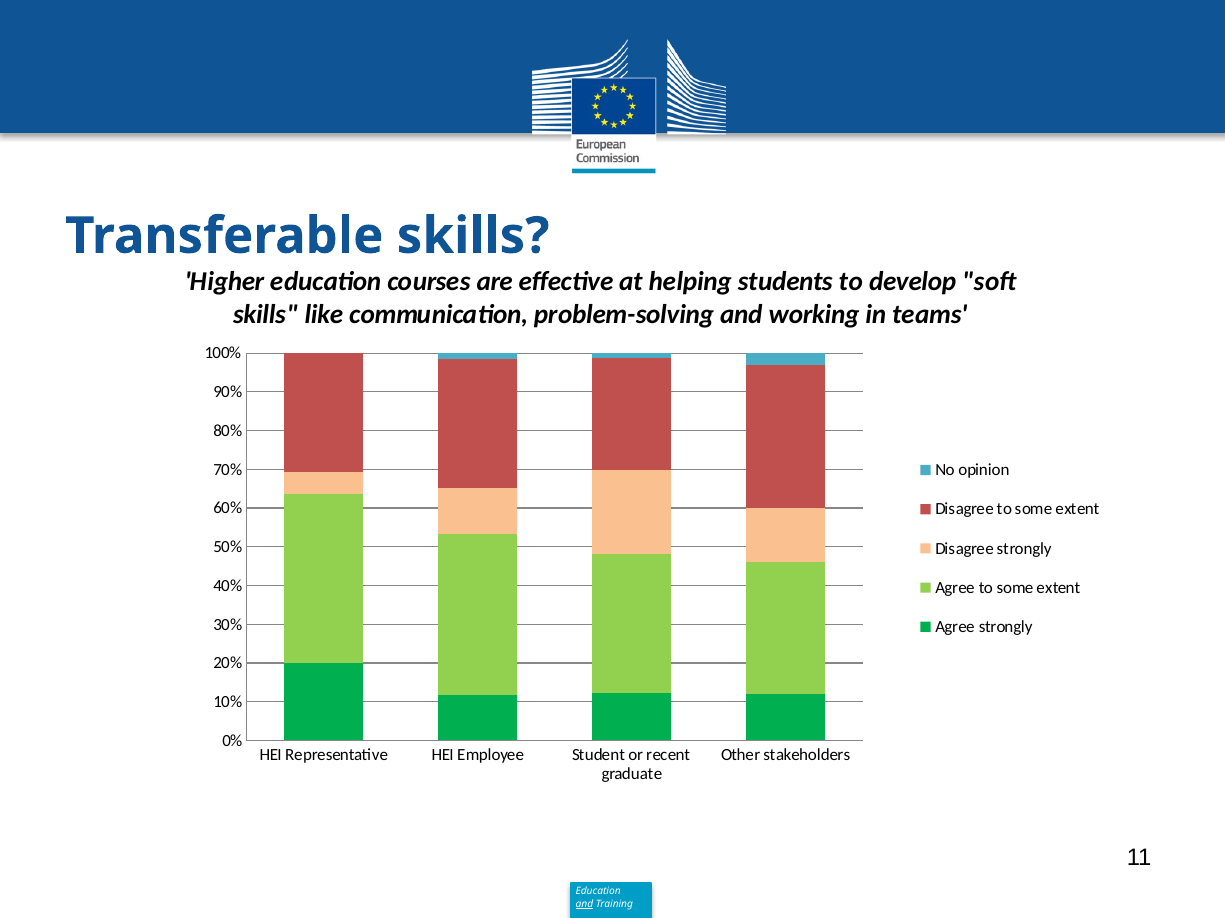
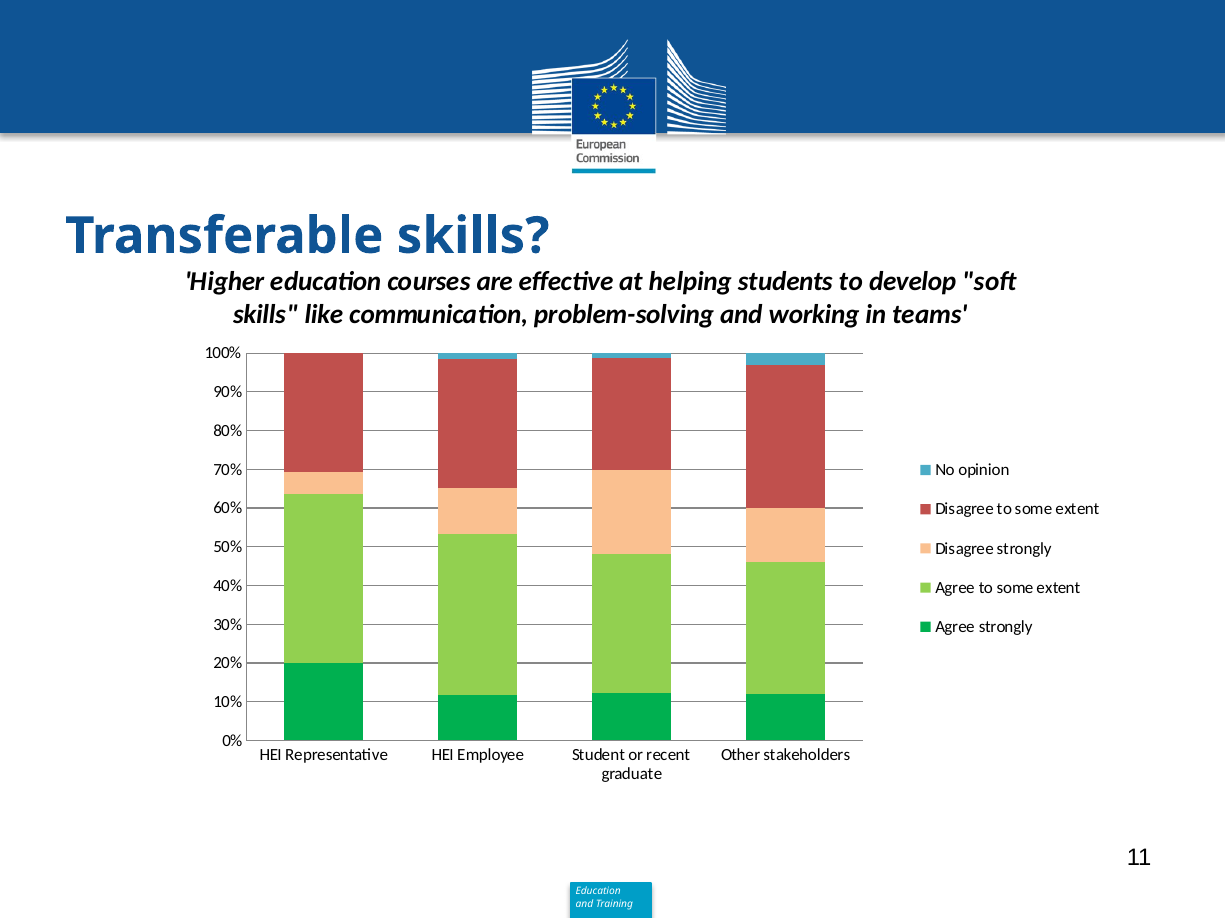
and at (584, 904) underline: present -> none
